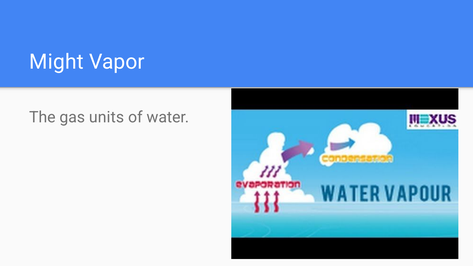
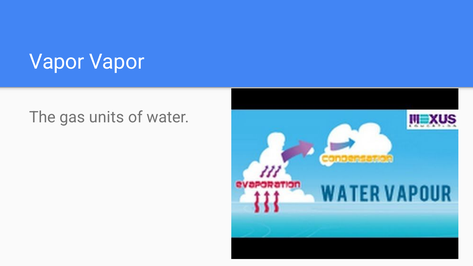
Might at (56, 62): Might -> Vapor
